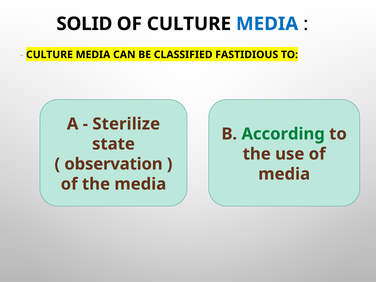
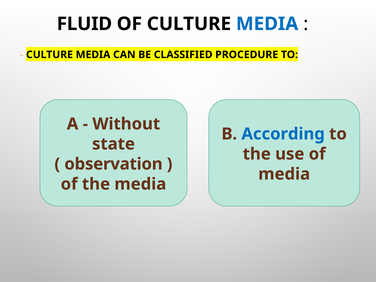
SOLID: SOLID -> FLUID
FASTIDIOUS: FASTIDIOUS -> PROCEDURE
Sterilize: Sterilize -> Without
According colour: green -> blue
